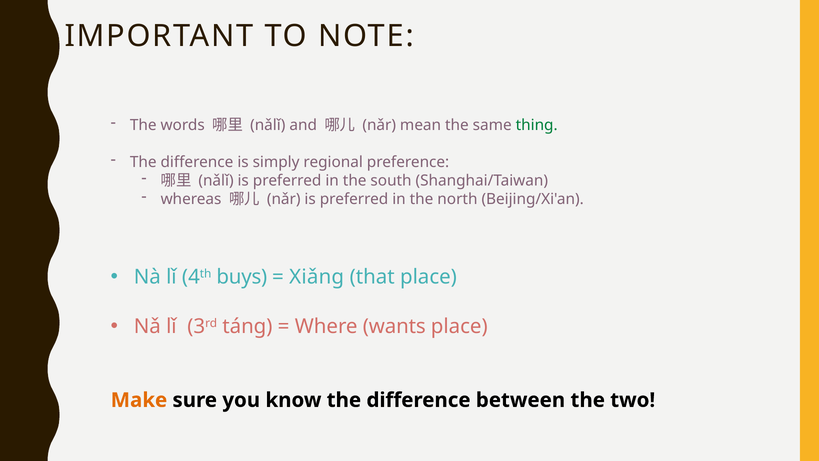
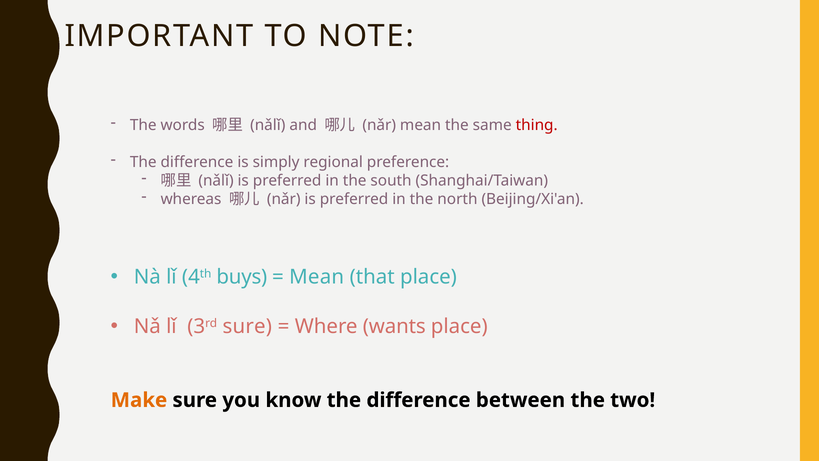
thing colour: green -> red
Xiǎng at (317, 277): Xiǎng -> Mean
3rd táng: táng -> sure
